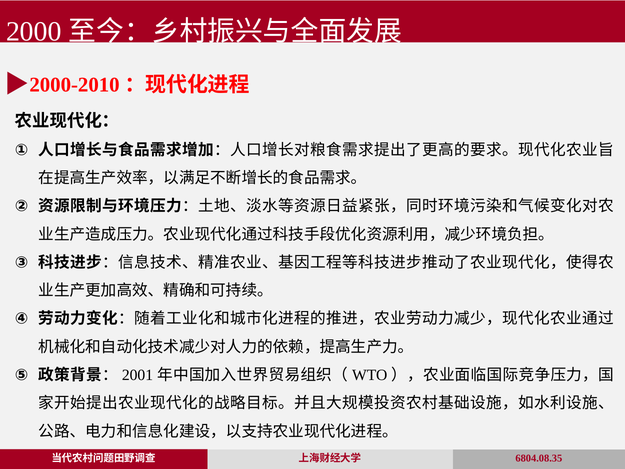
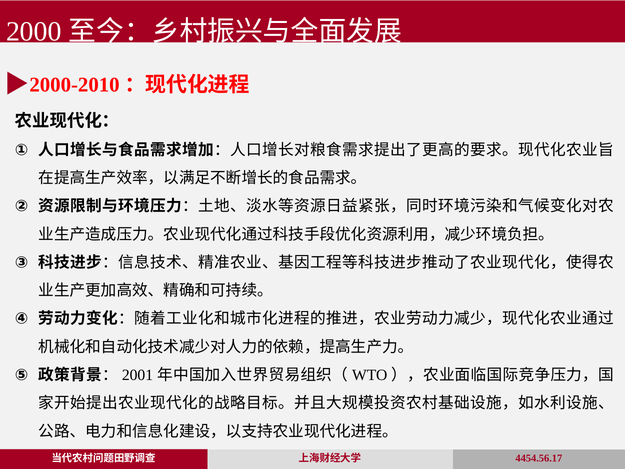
6804.08.35: 6804.08.35 -> 4454.56.17
